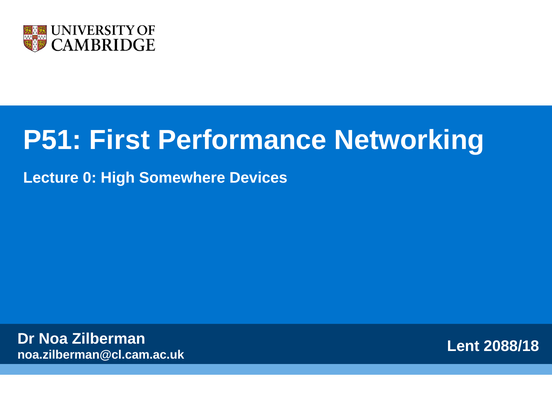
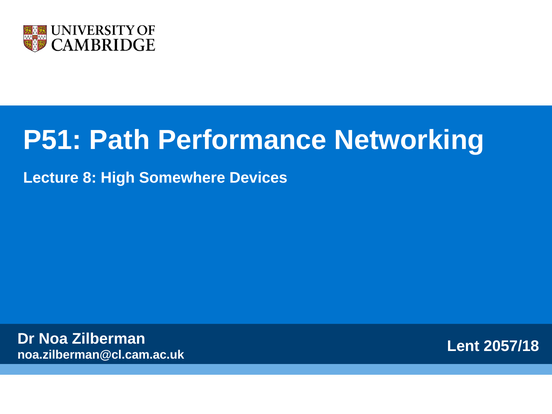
First: First -> Path
0: 0 -> 8
2088/18: 2088/18 -> 2057/18
